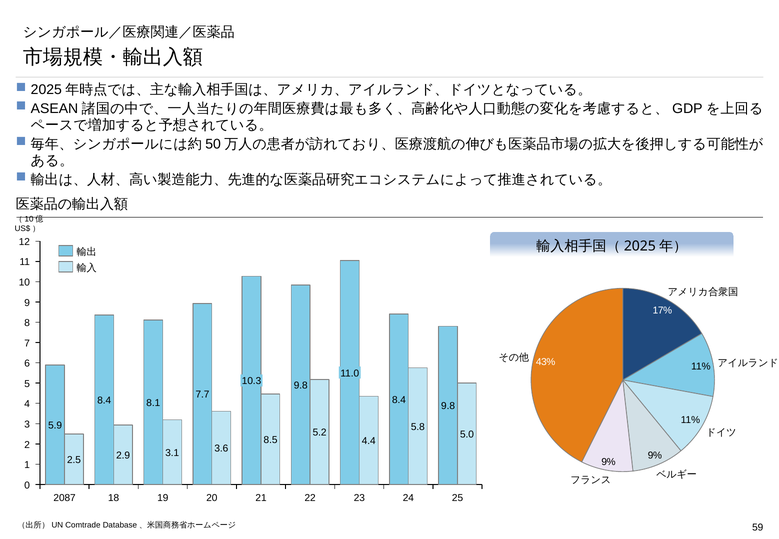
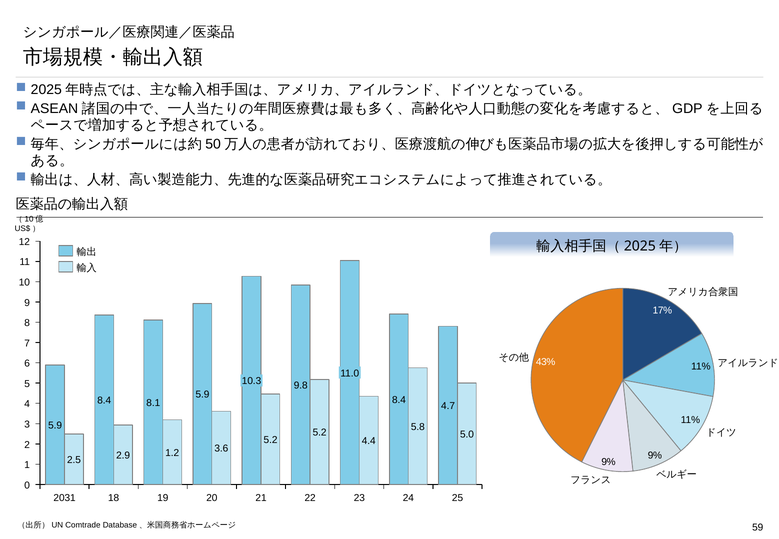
7.7 at (202, 395): 7.7 -> 5.9
9.8 at (448, 406): 9.8 -> 4.7
8.5 at (271, 440): 8.5 -> 5.2
3.1: 3.1 -> 1.2
2087: 2087 -> 2031
